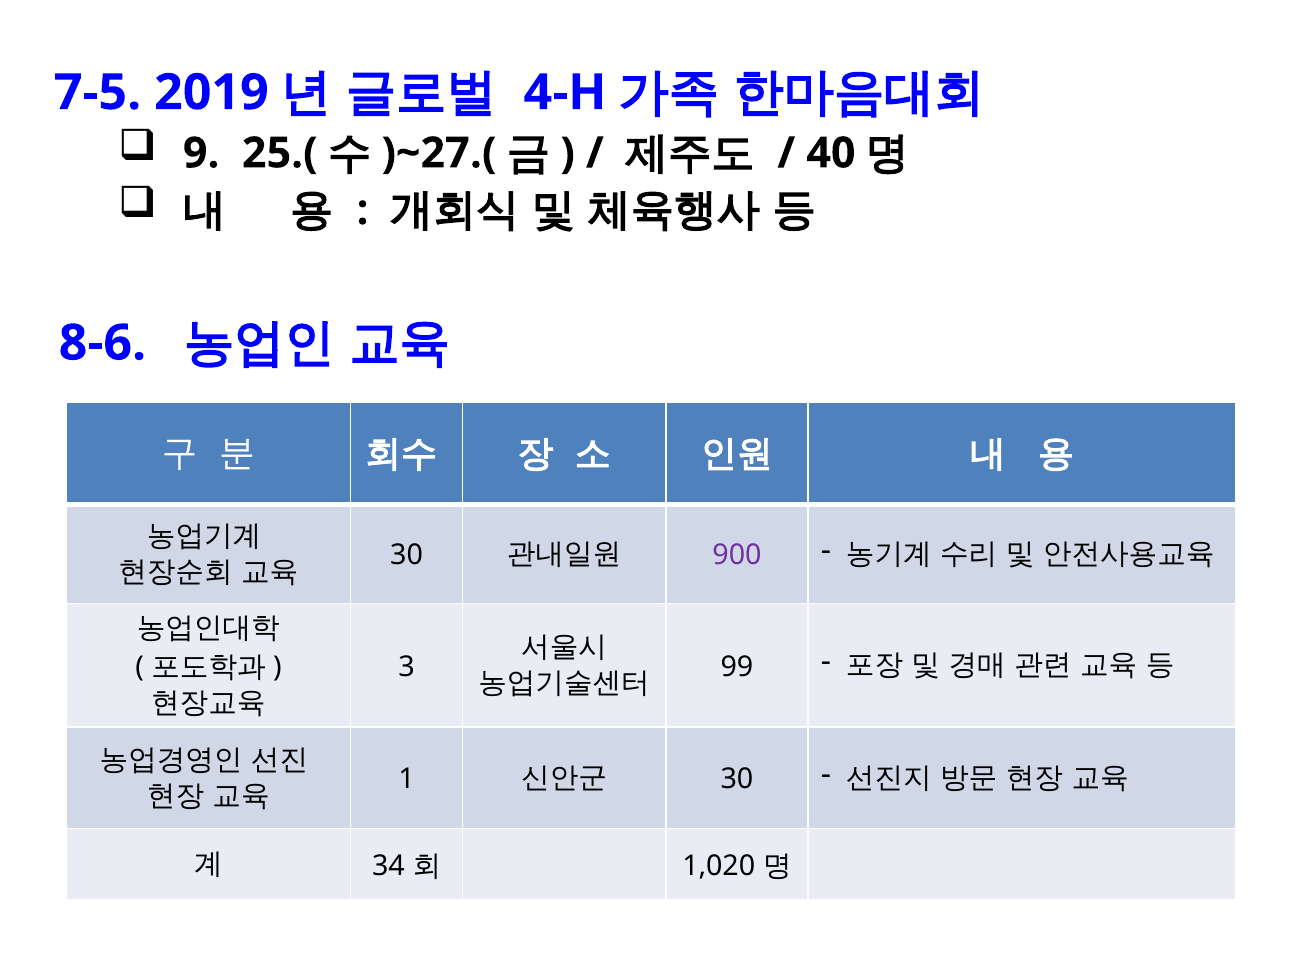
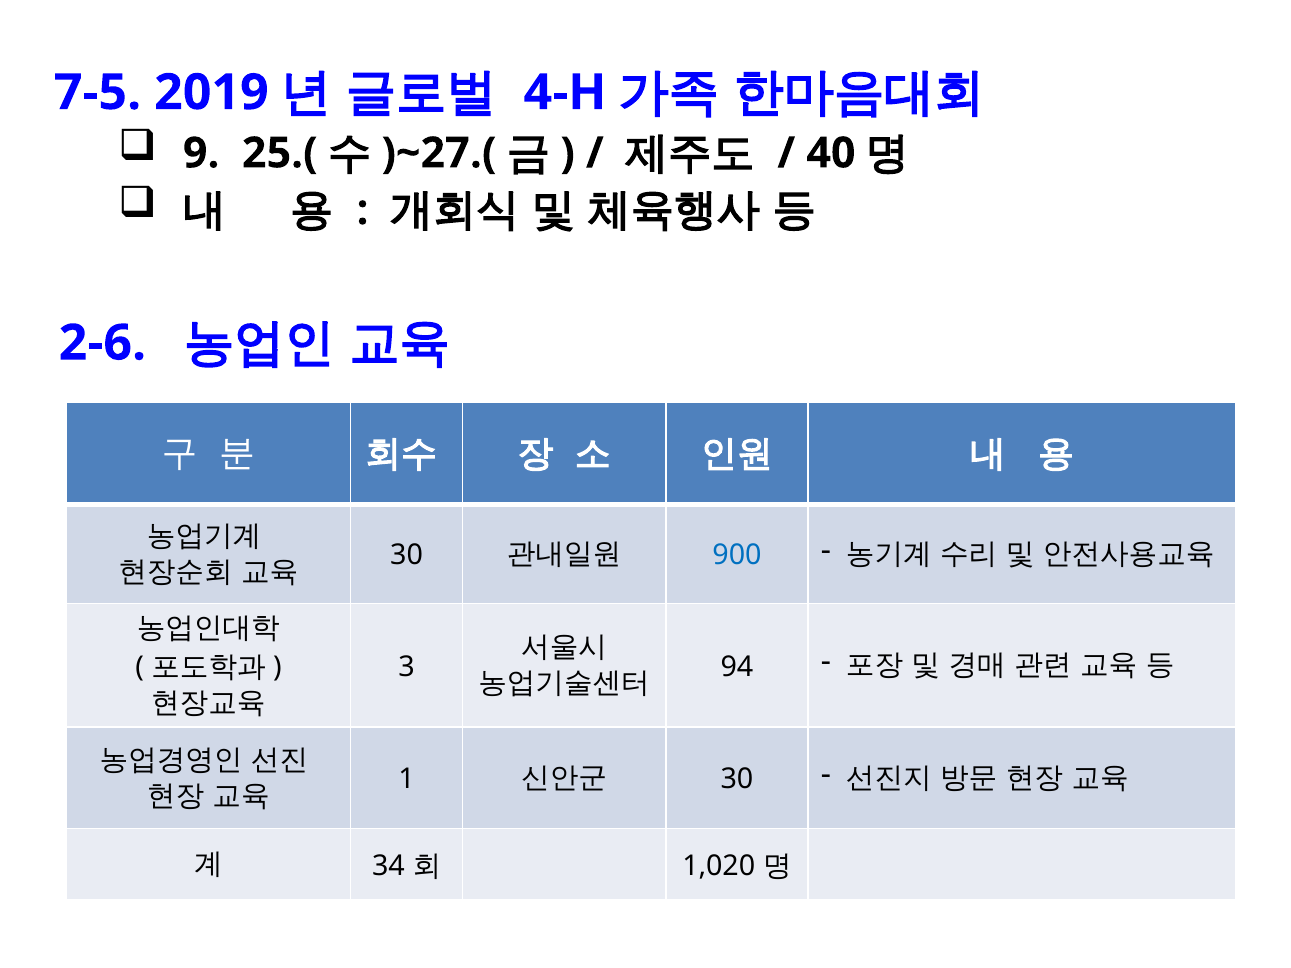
8-6: 8-6 -> 2-6
900 colour: purple -> blue
99: 99 -> 94
